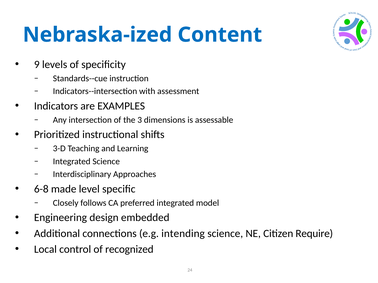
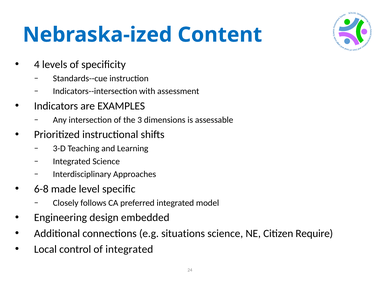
9: 9 -> 4
intending: intending -> situations
of recognized: recognized -> integrated
